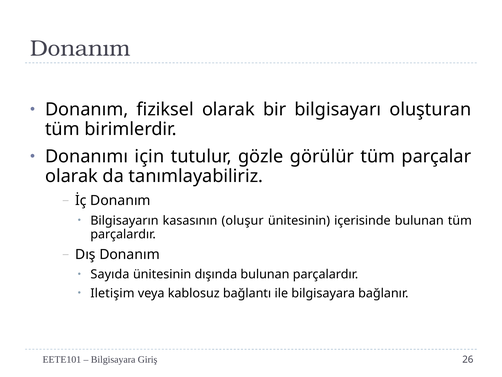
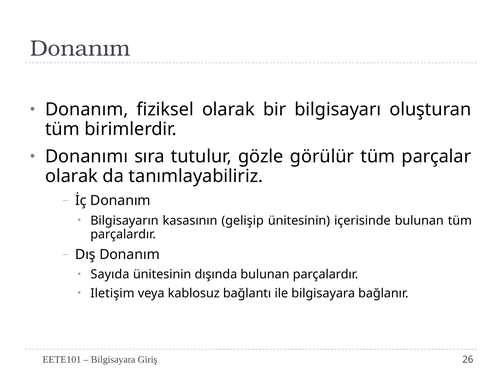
için: için -> sıra
oluşur: oluşur -> gelişip
